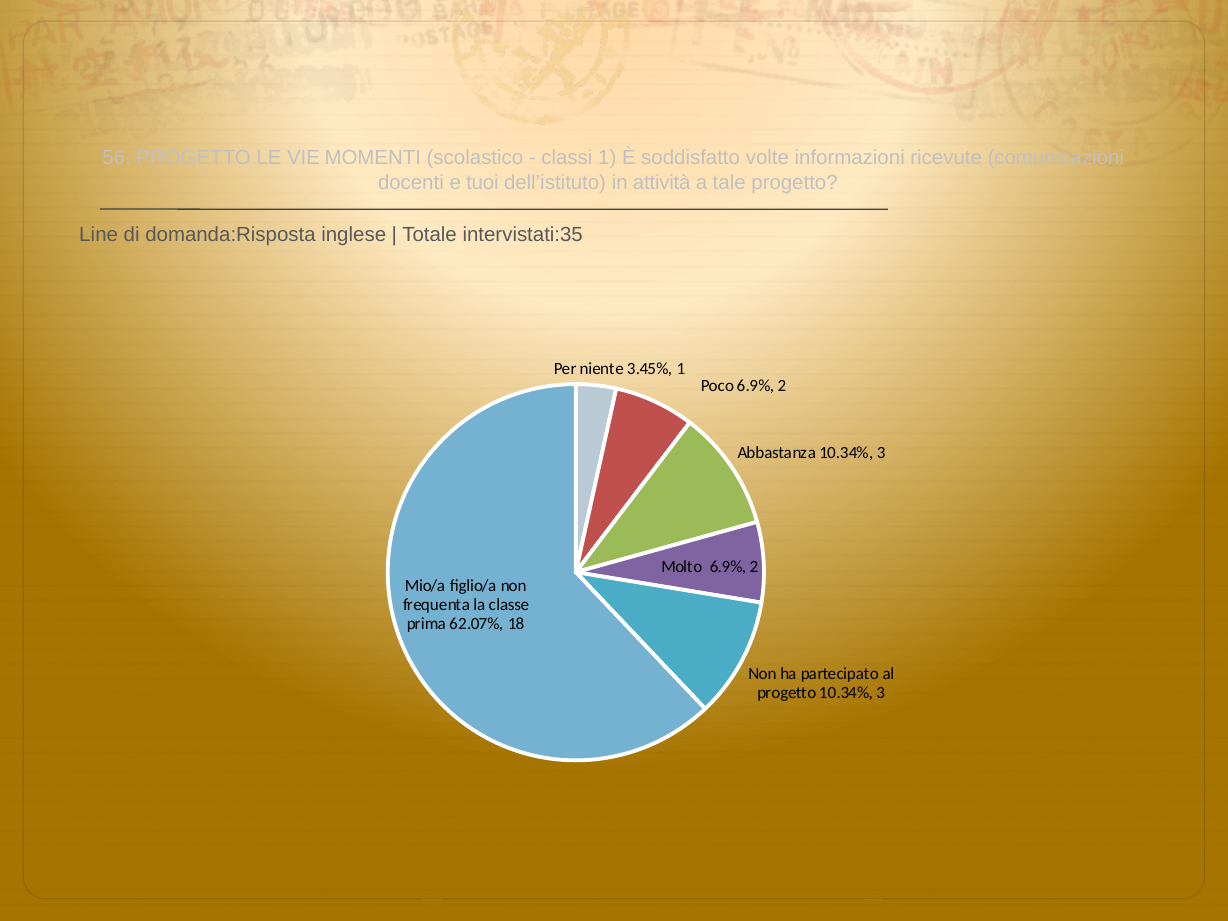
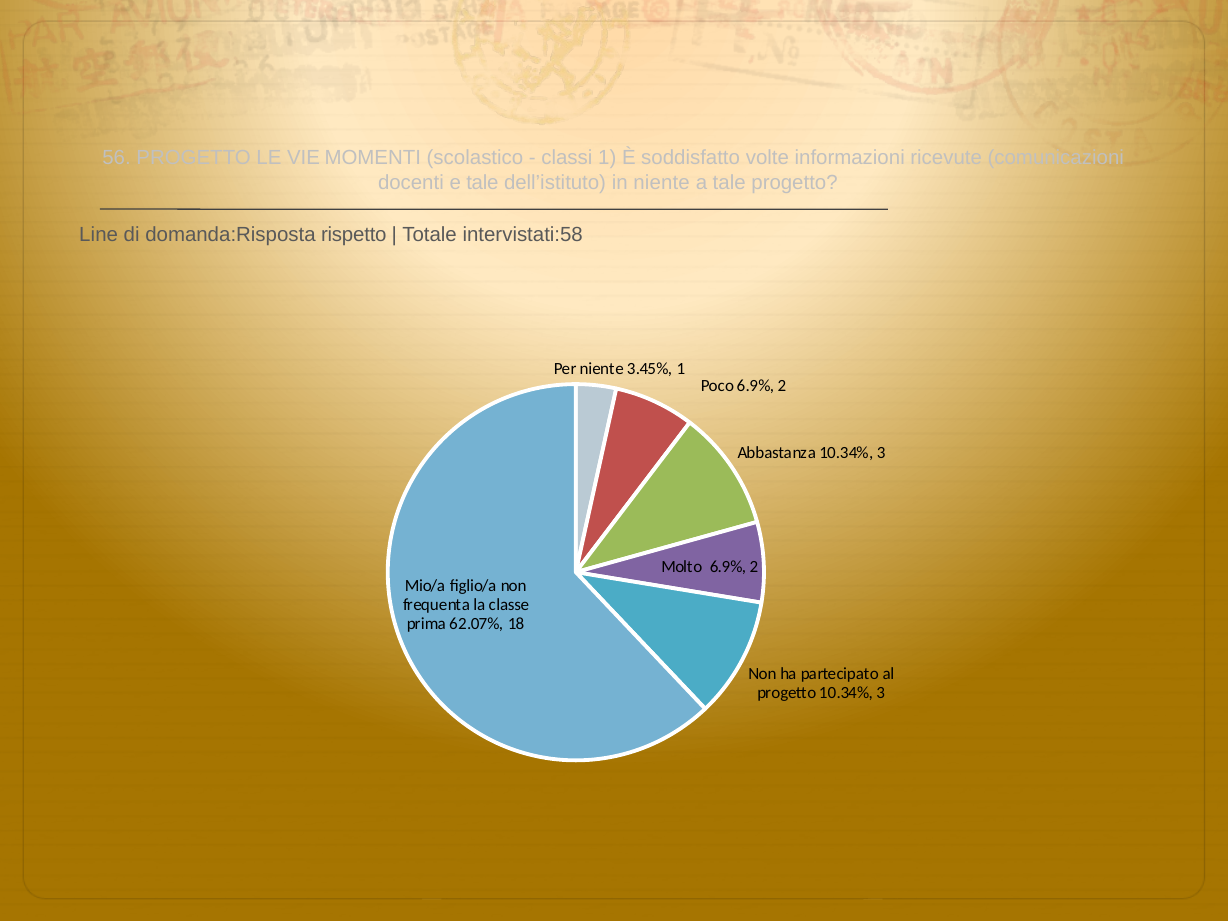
e tuoi: tuoi -> tale
in attività: attività -> niente
inglese: inglese -> rispetto
intervistati:35: intervistati:35 -> intervistati:58
